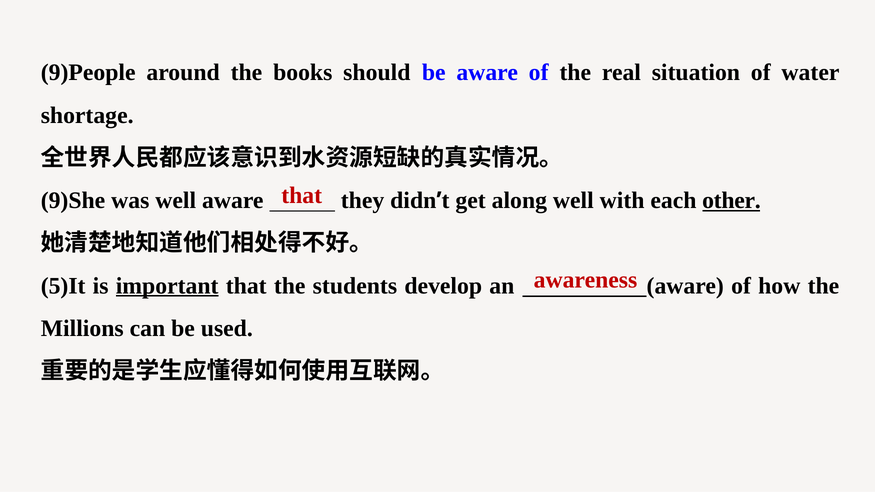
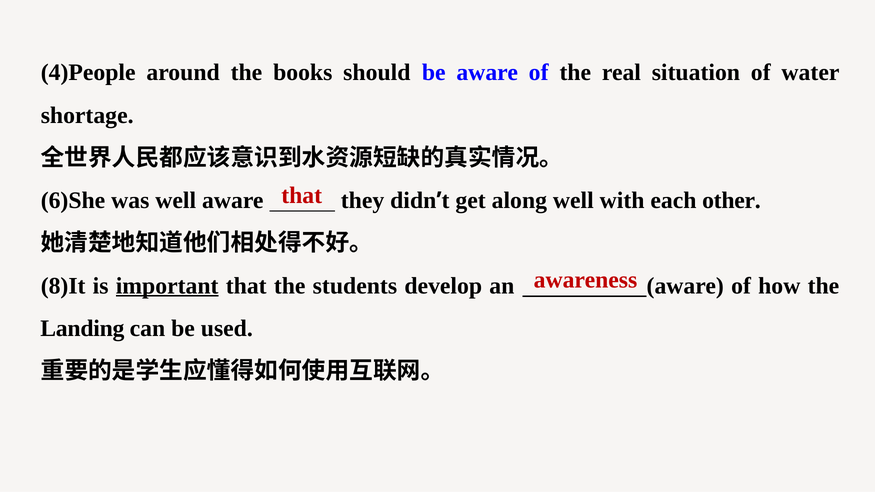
9)People: 9)People -> 4)People
9)She: 9)She -> 6)She
other underline: present -> none
5)It: 5)It -> 8)It
Millions: Millions -> Landing
